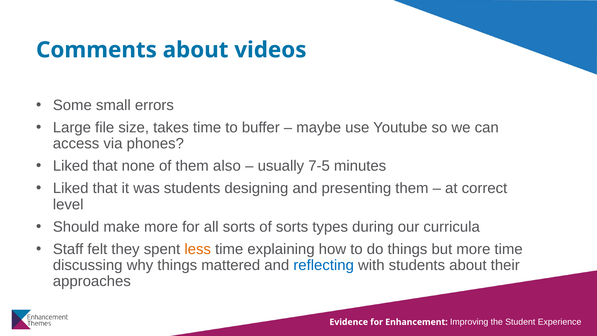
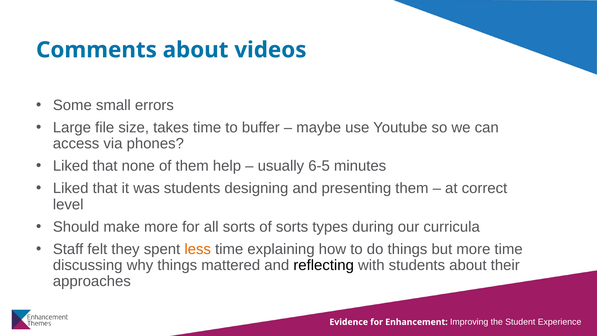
also: also -> help
7-5: 7-5 -> 6-5
reflecting colour: blue -> black
